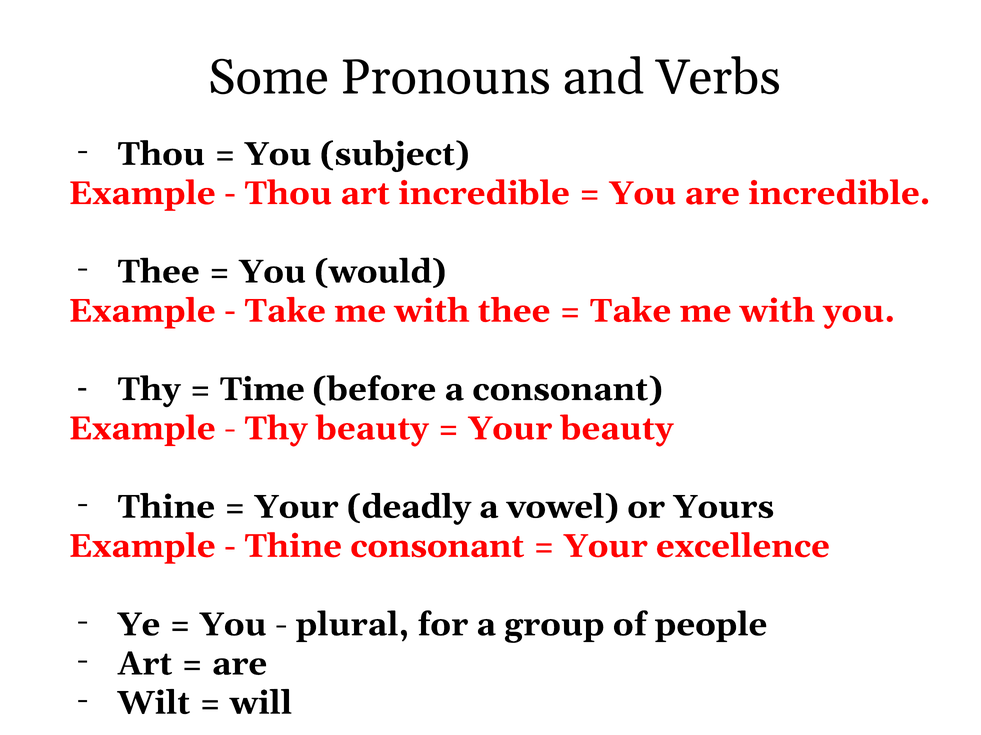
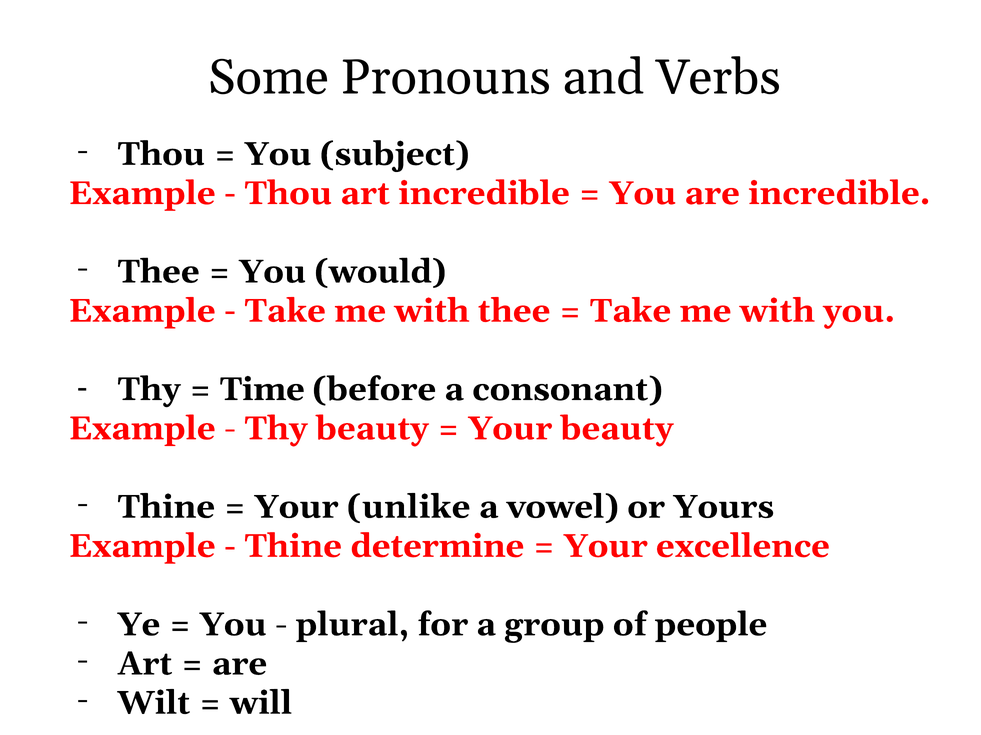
deadly: deadly -> unlike
Thine consonant: consonant -> determine
